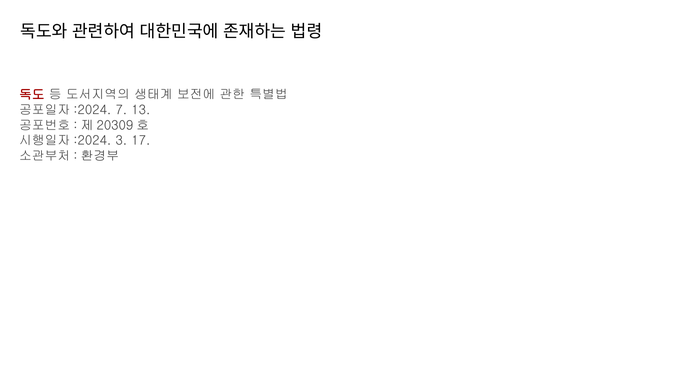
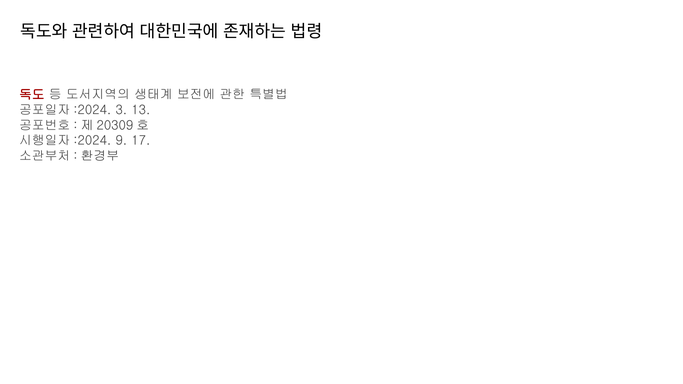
7: 7 -> 3
3: 3 -> 9
